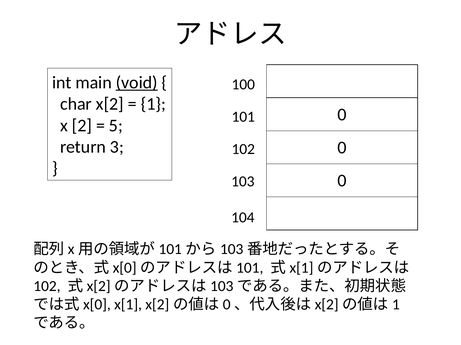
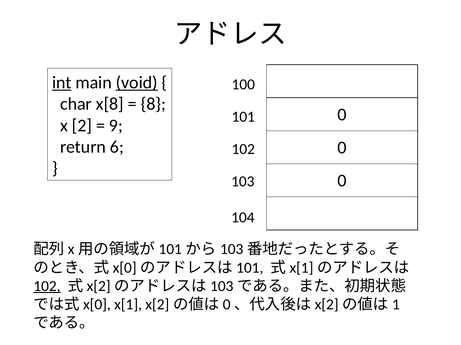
int underline: none -> present
x[2: x[2 -> x[8
1: 1 -> 8
5: 5 -> 9
3: 3 -> 6
102 at (47, 287) underline: none -> present
